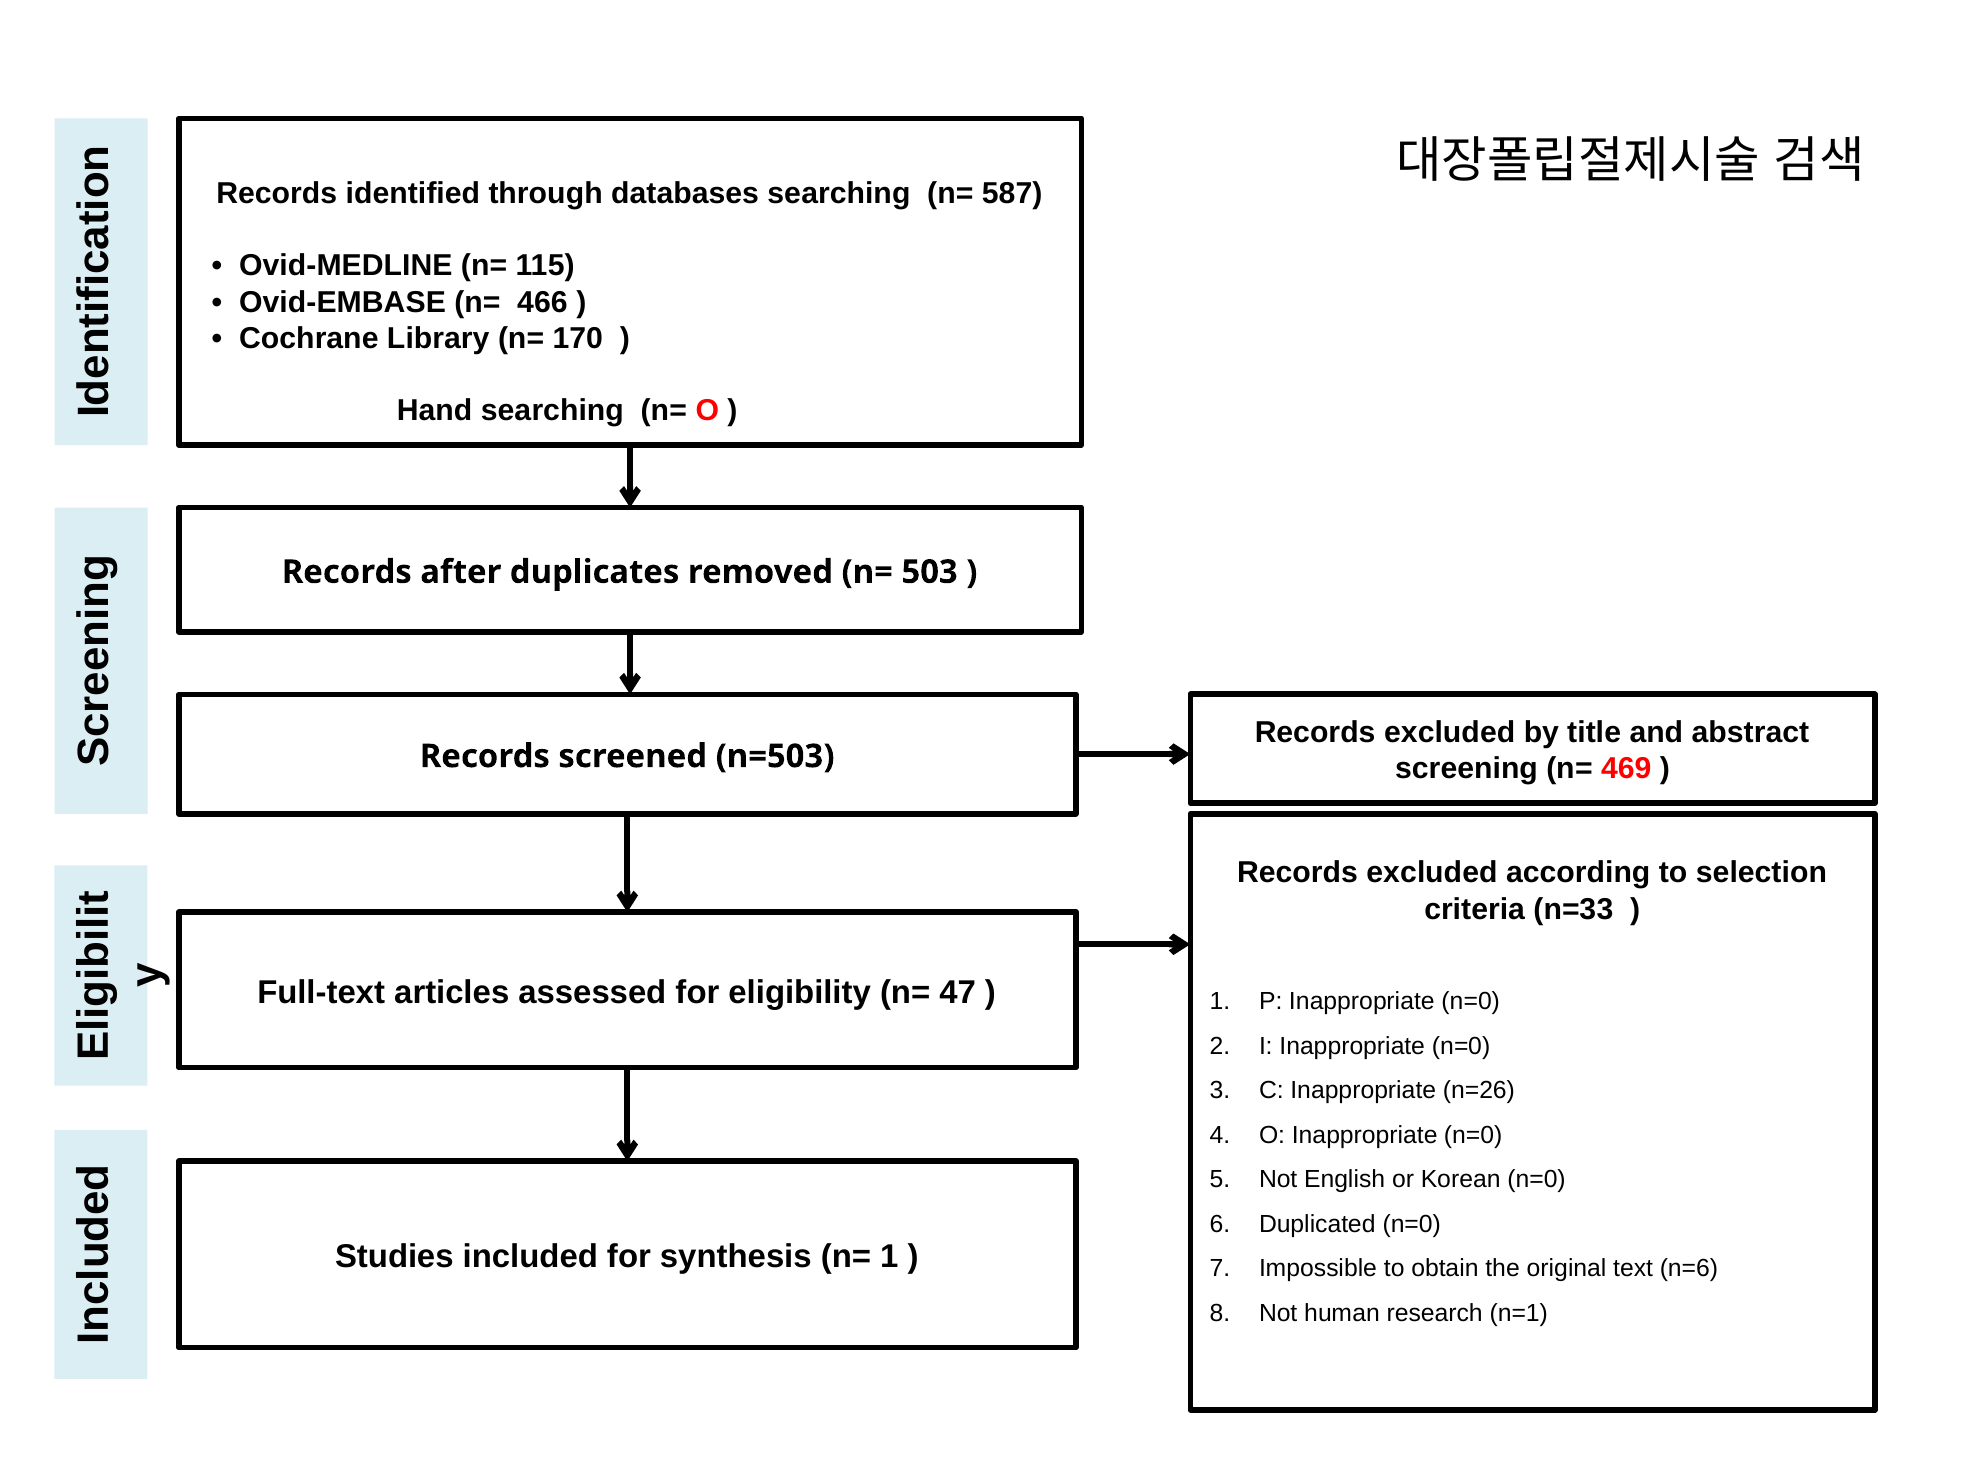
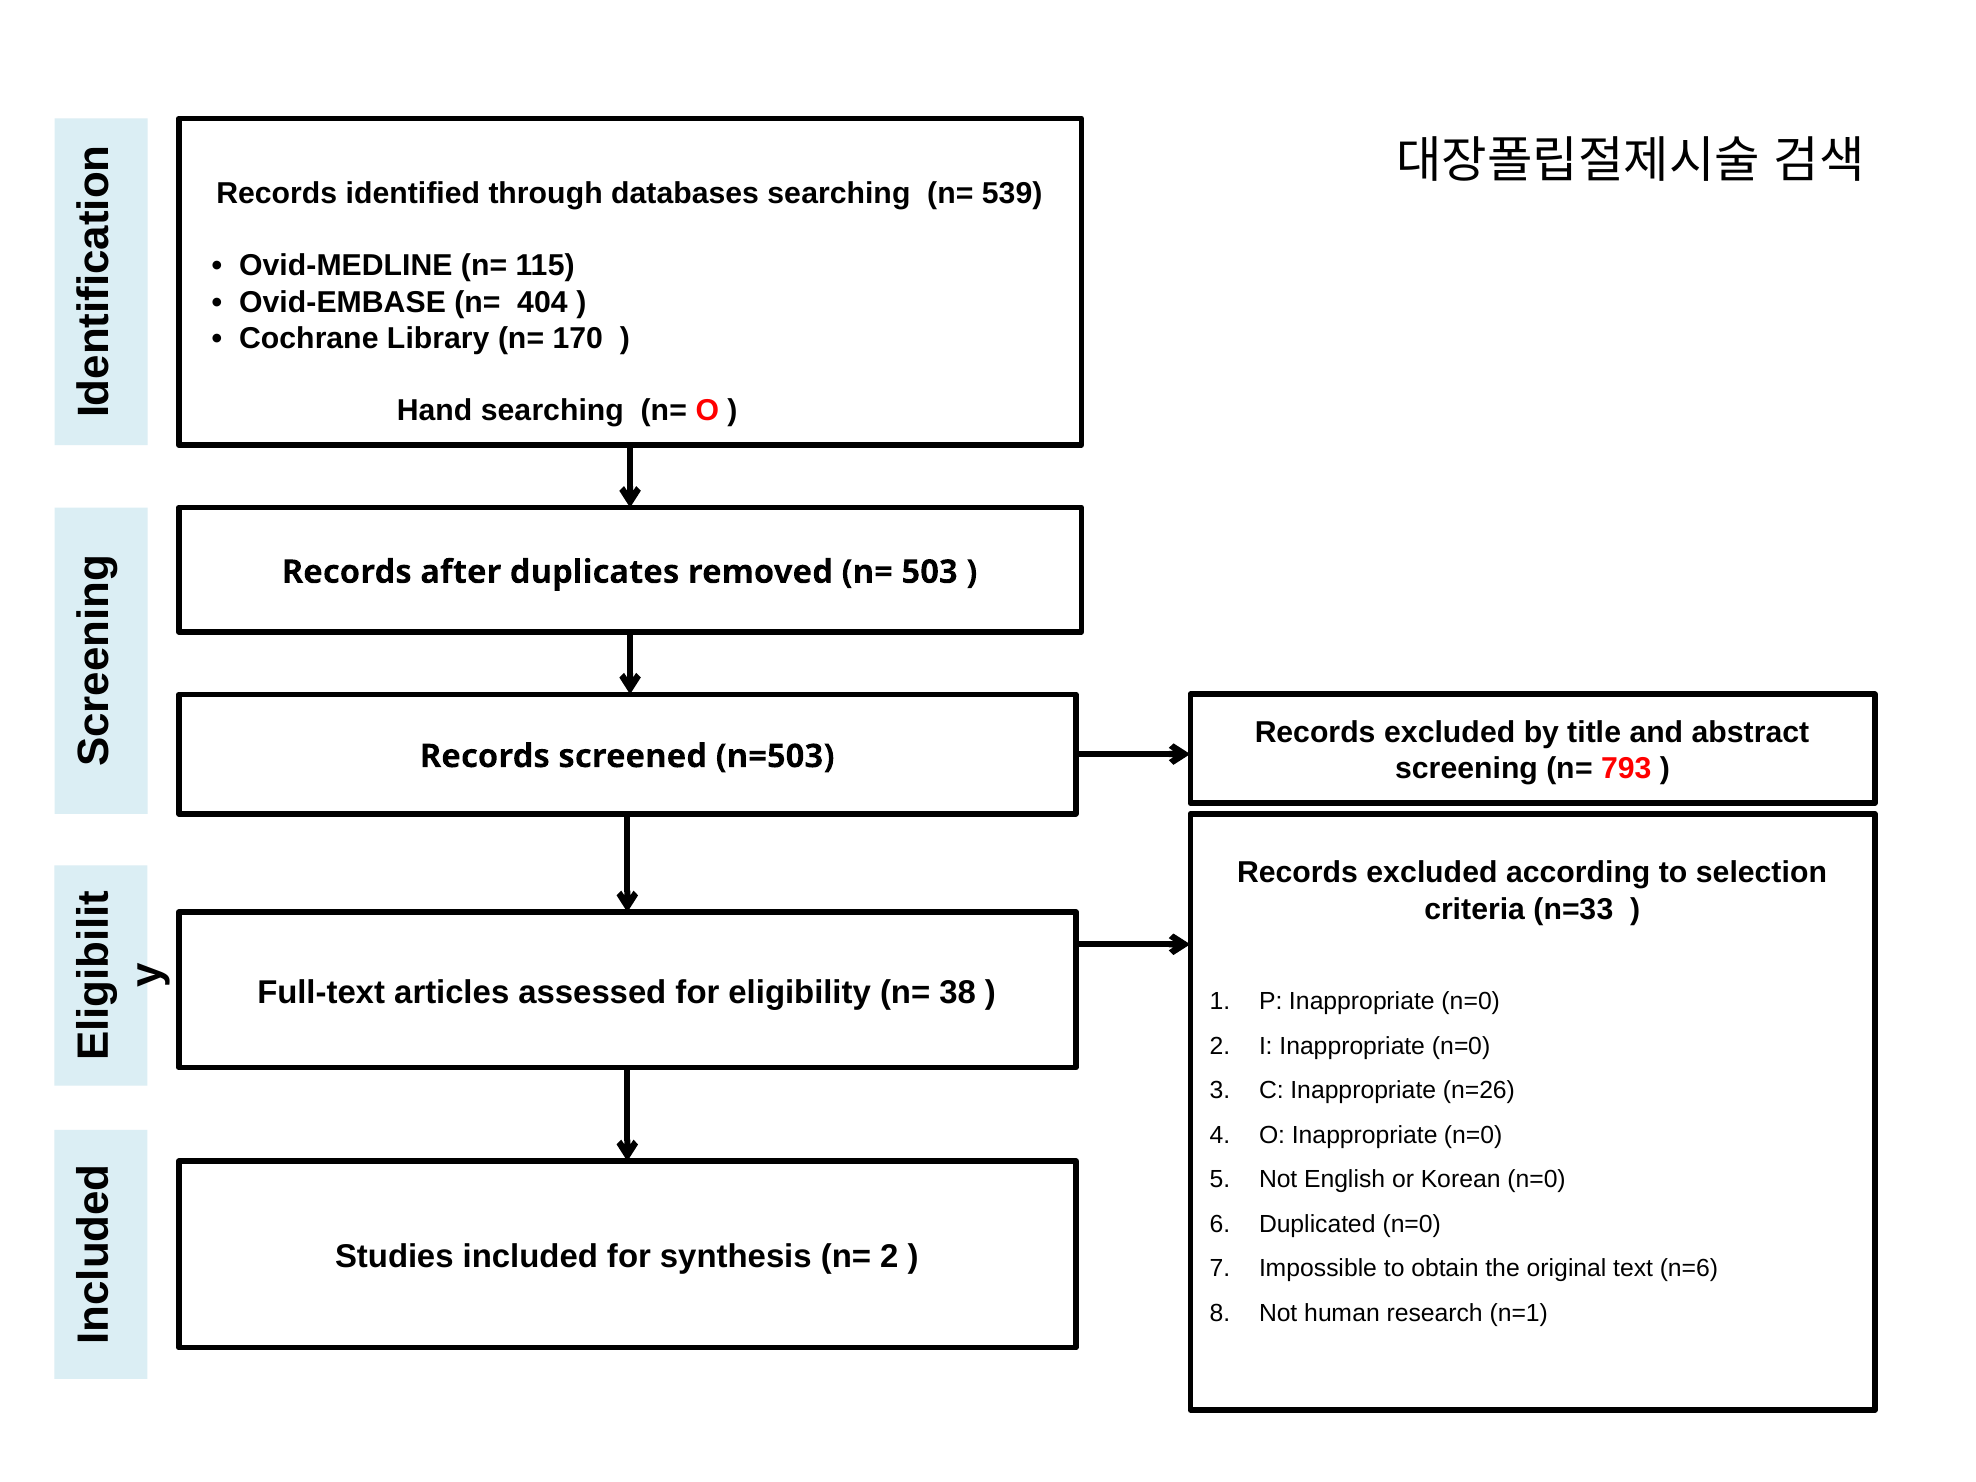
587: 587 -> 539
466: 466 -> 404
469: 469 -> 793
47: 47 -> 38
n= 1: 1 -> 2
